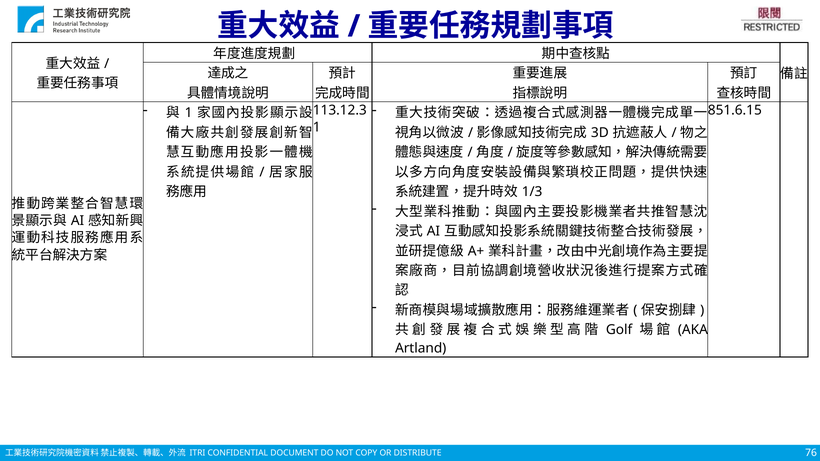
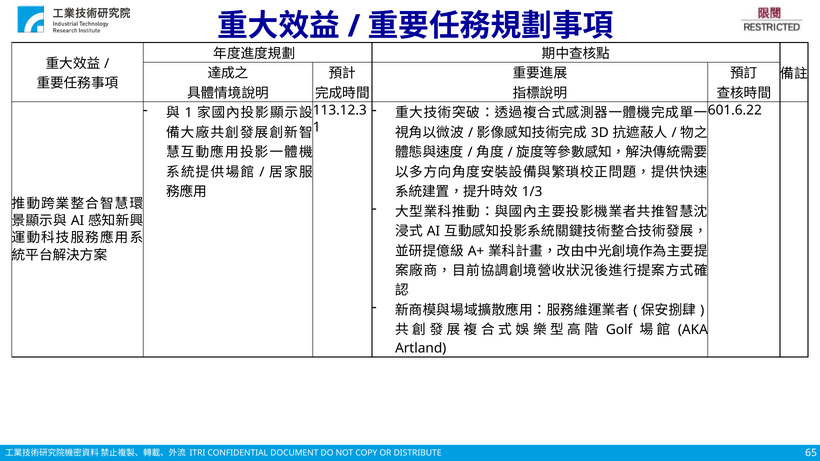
851.6.15: 851.6.15 -> 601.6.22
76: 76 -> 65
